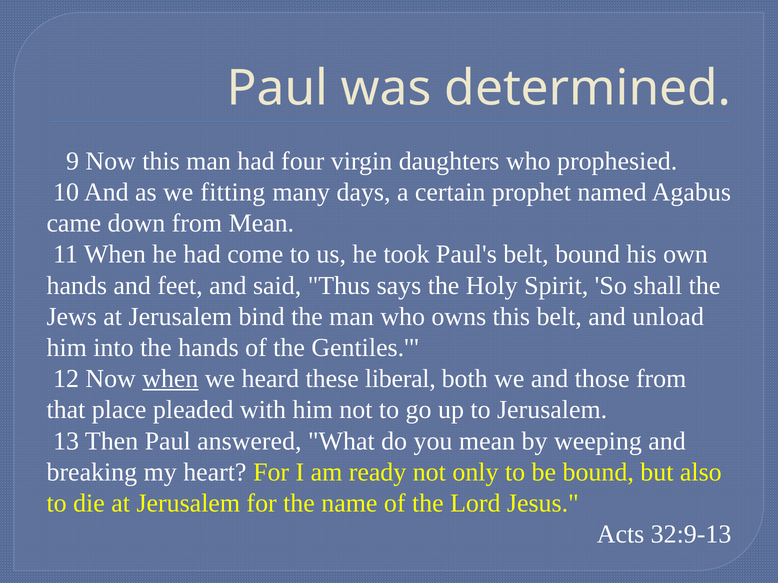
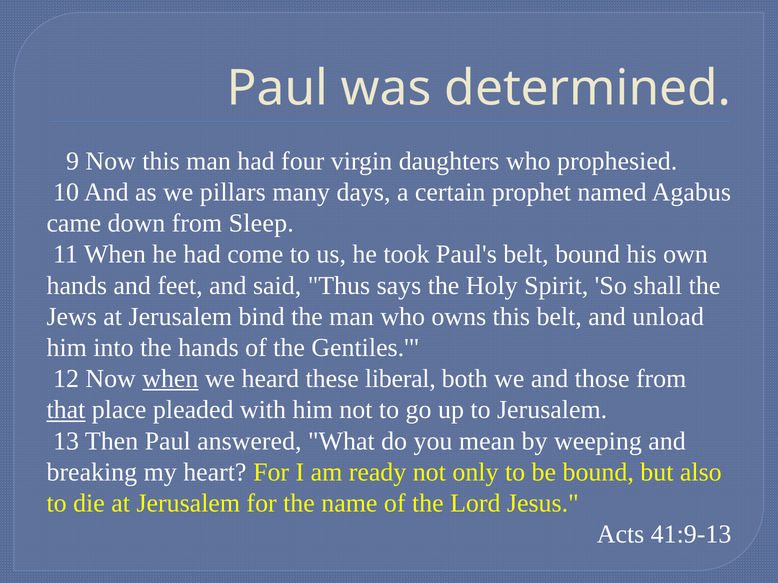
fitting: fitting -> pillars
from Mean: Mean -> Sleep
that underline: none -> present
32:9-13: 32:9-13 -> 41:9-13
